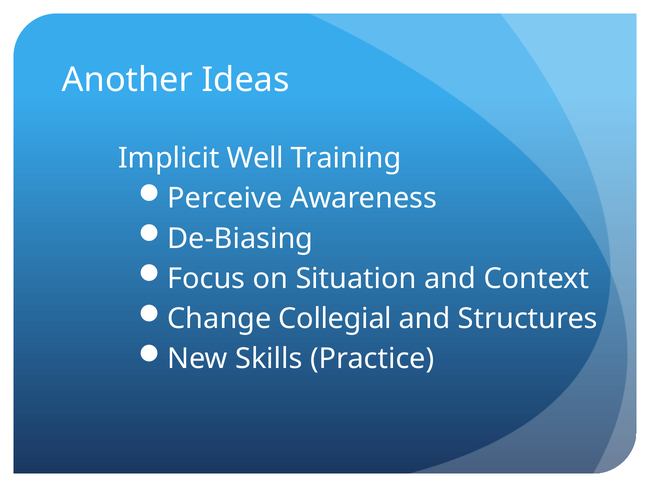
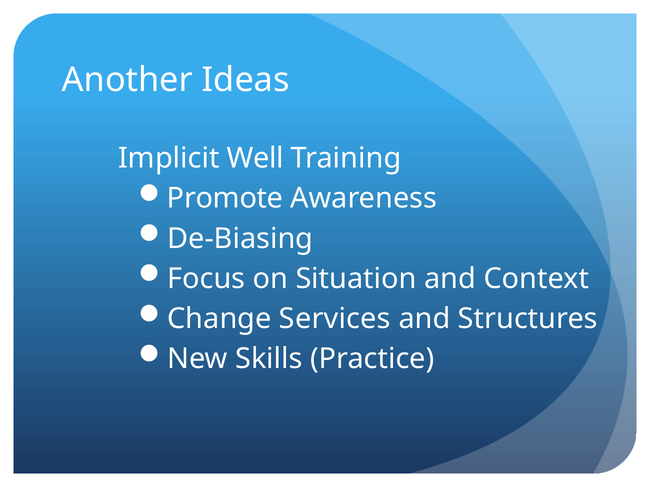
Perceive: Perceive -> Promote
Collegial: Collegial -> Services
